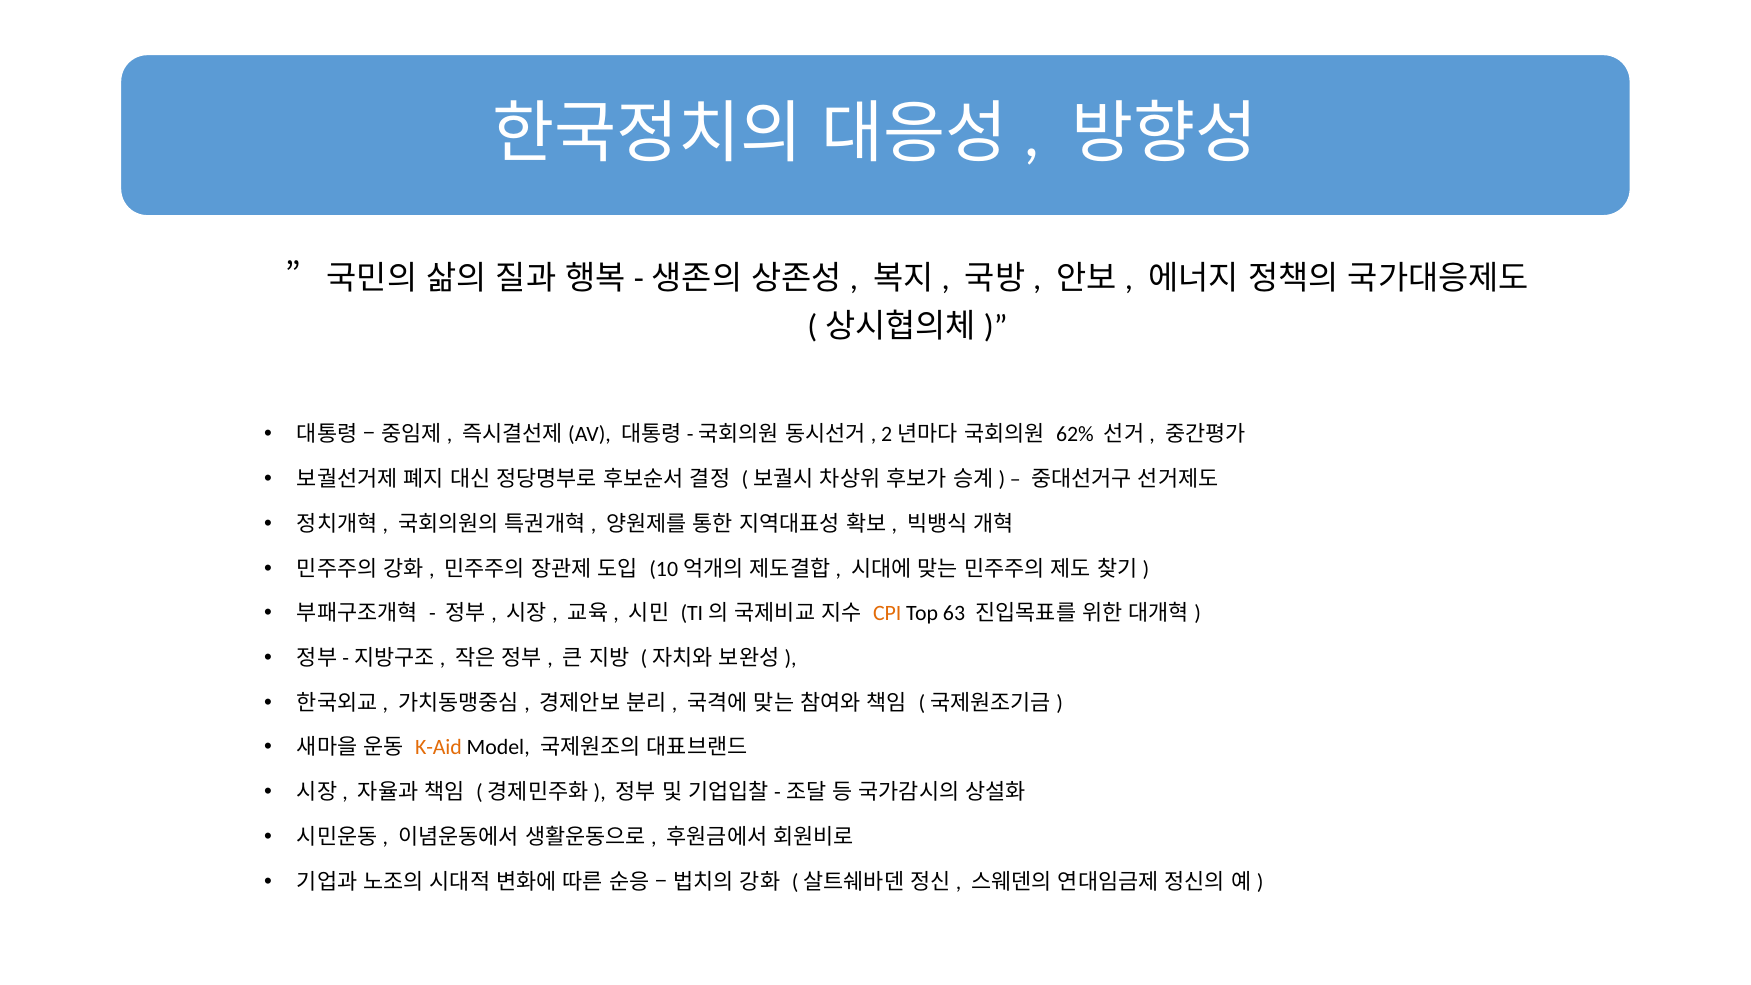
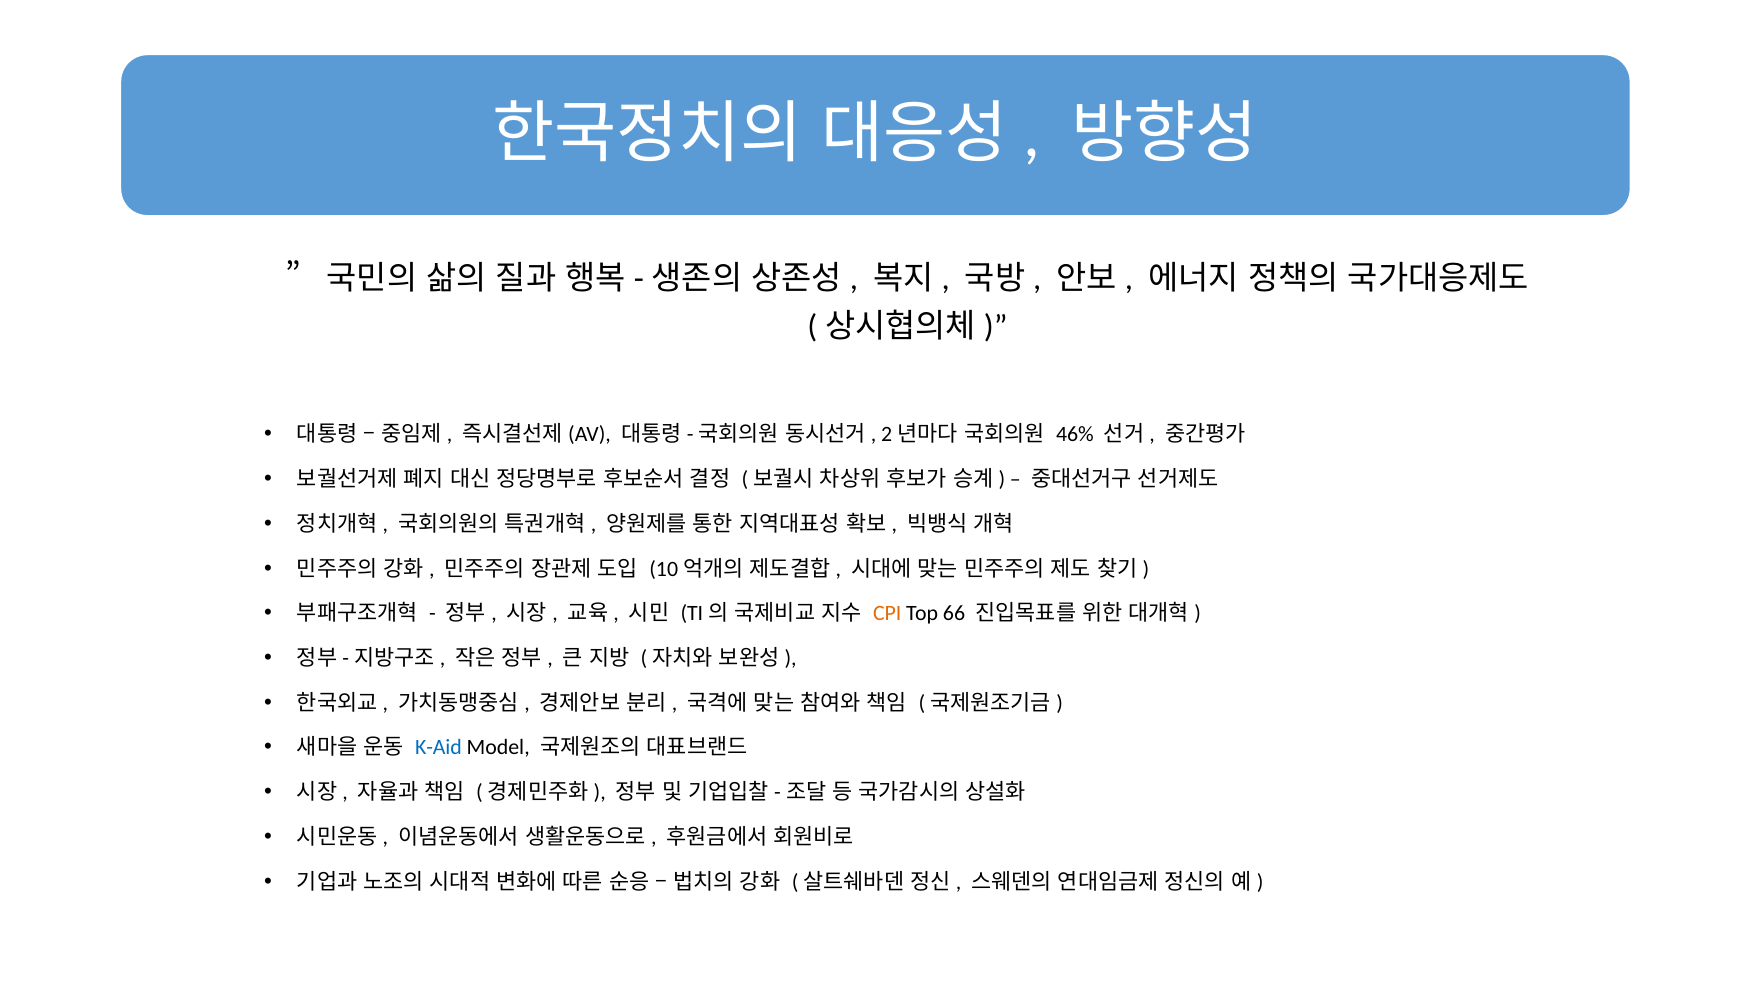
62%: 62% -> 46%
63: 63 -> 66
K-Aid colour: orange -> blue
